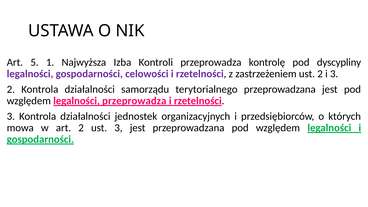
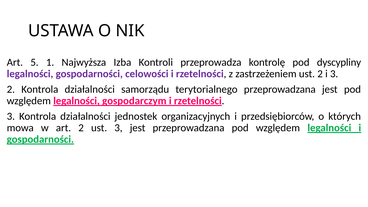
legalności przeprowadza: przeprowadza -> gospodarczym
